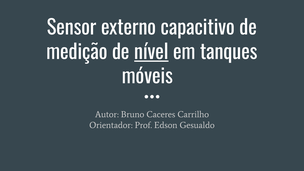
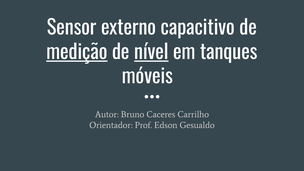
medição underline: none -> present
